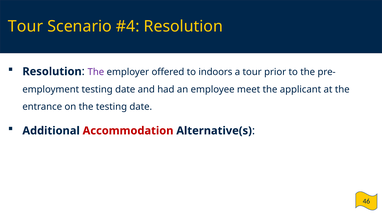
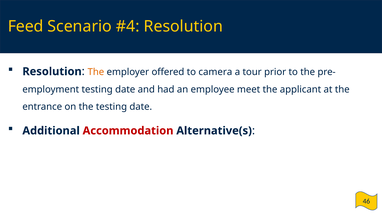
Tour at (25, 26): Tour -> Feed
The at (96, 72) colour: purple -> orange
indoors: indoors -> camera
